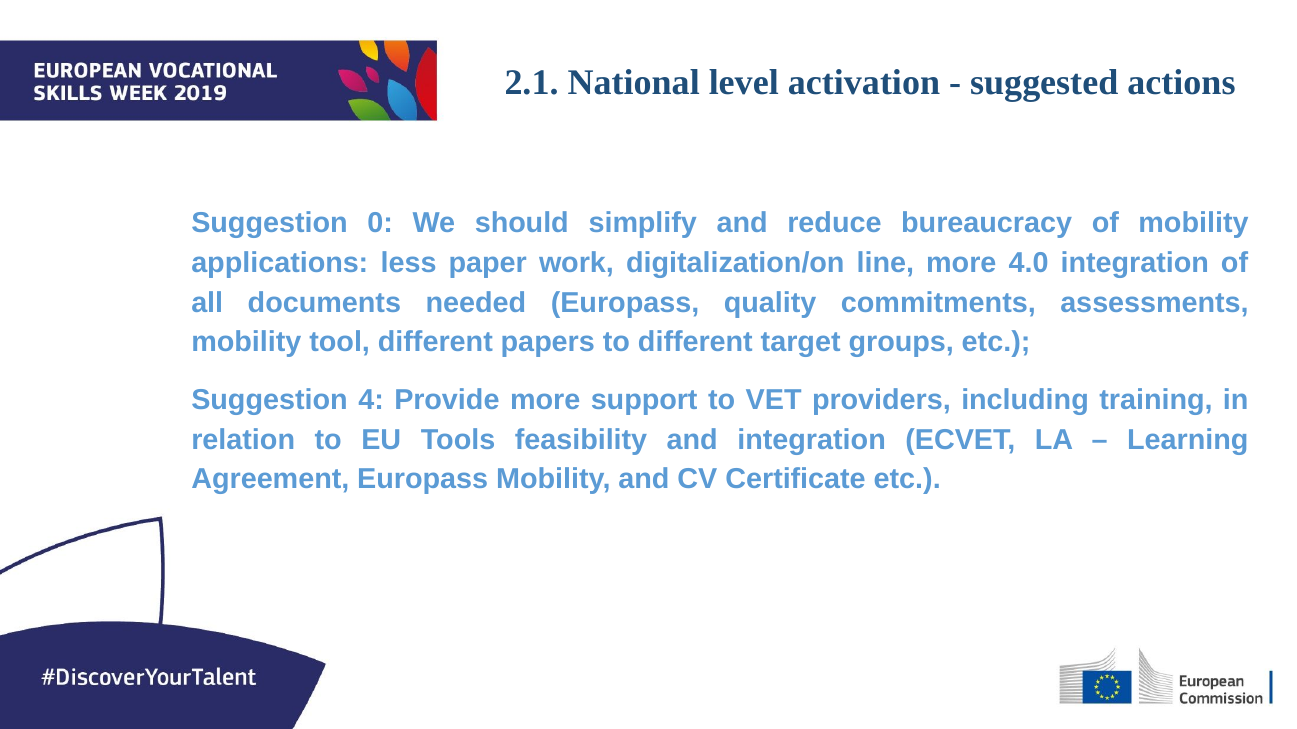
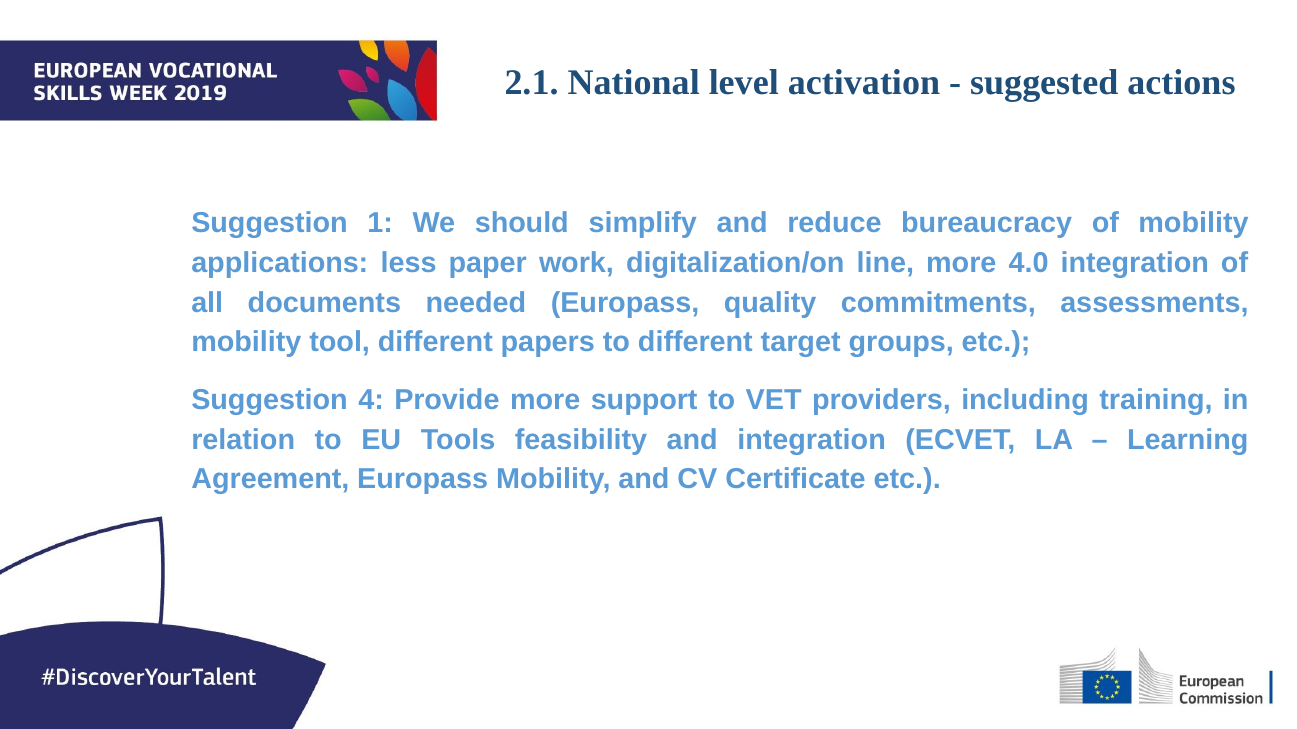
0: 0 -> 1
